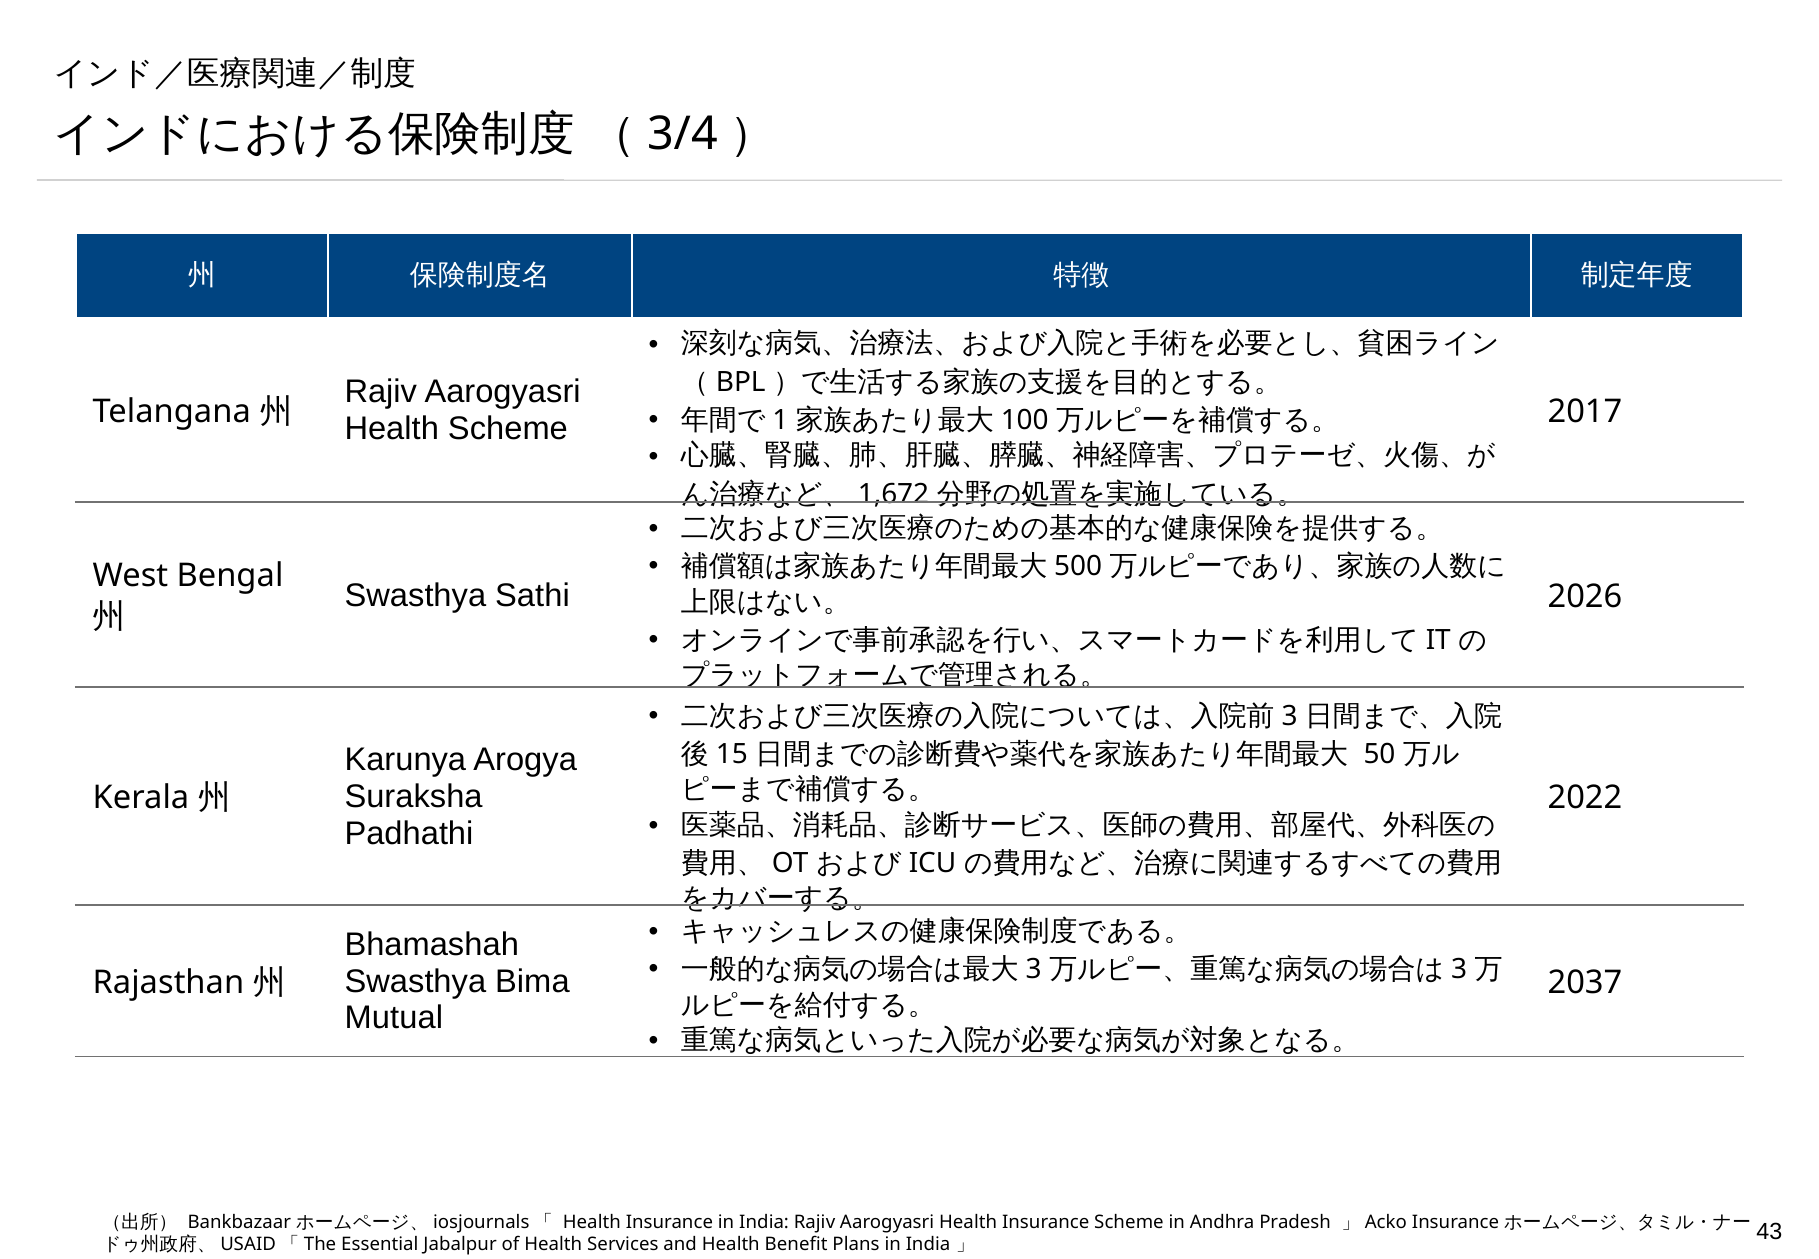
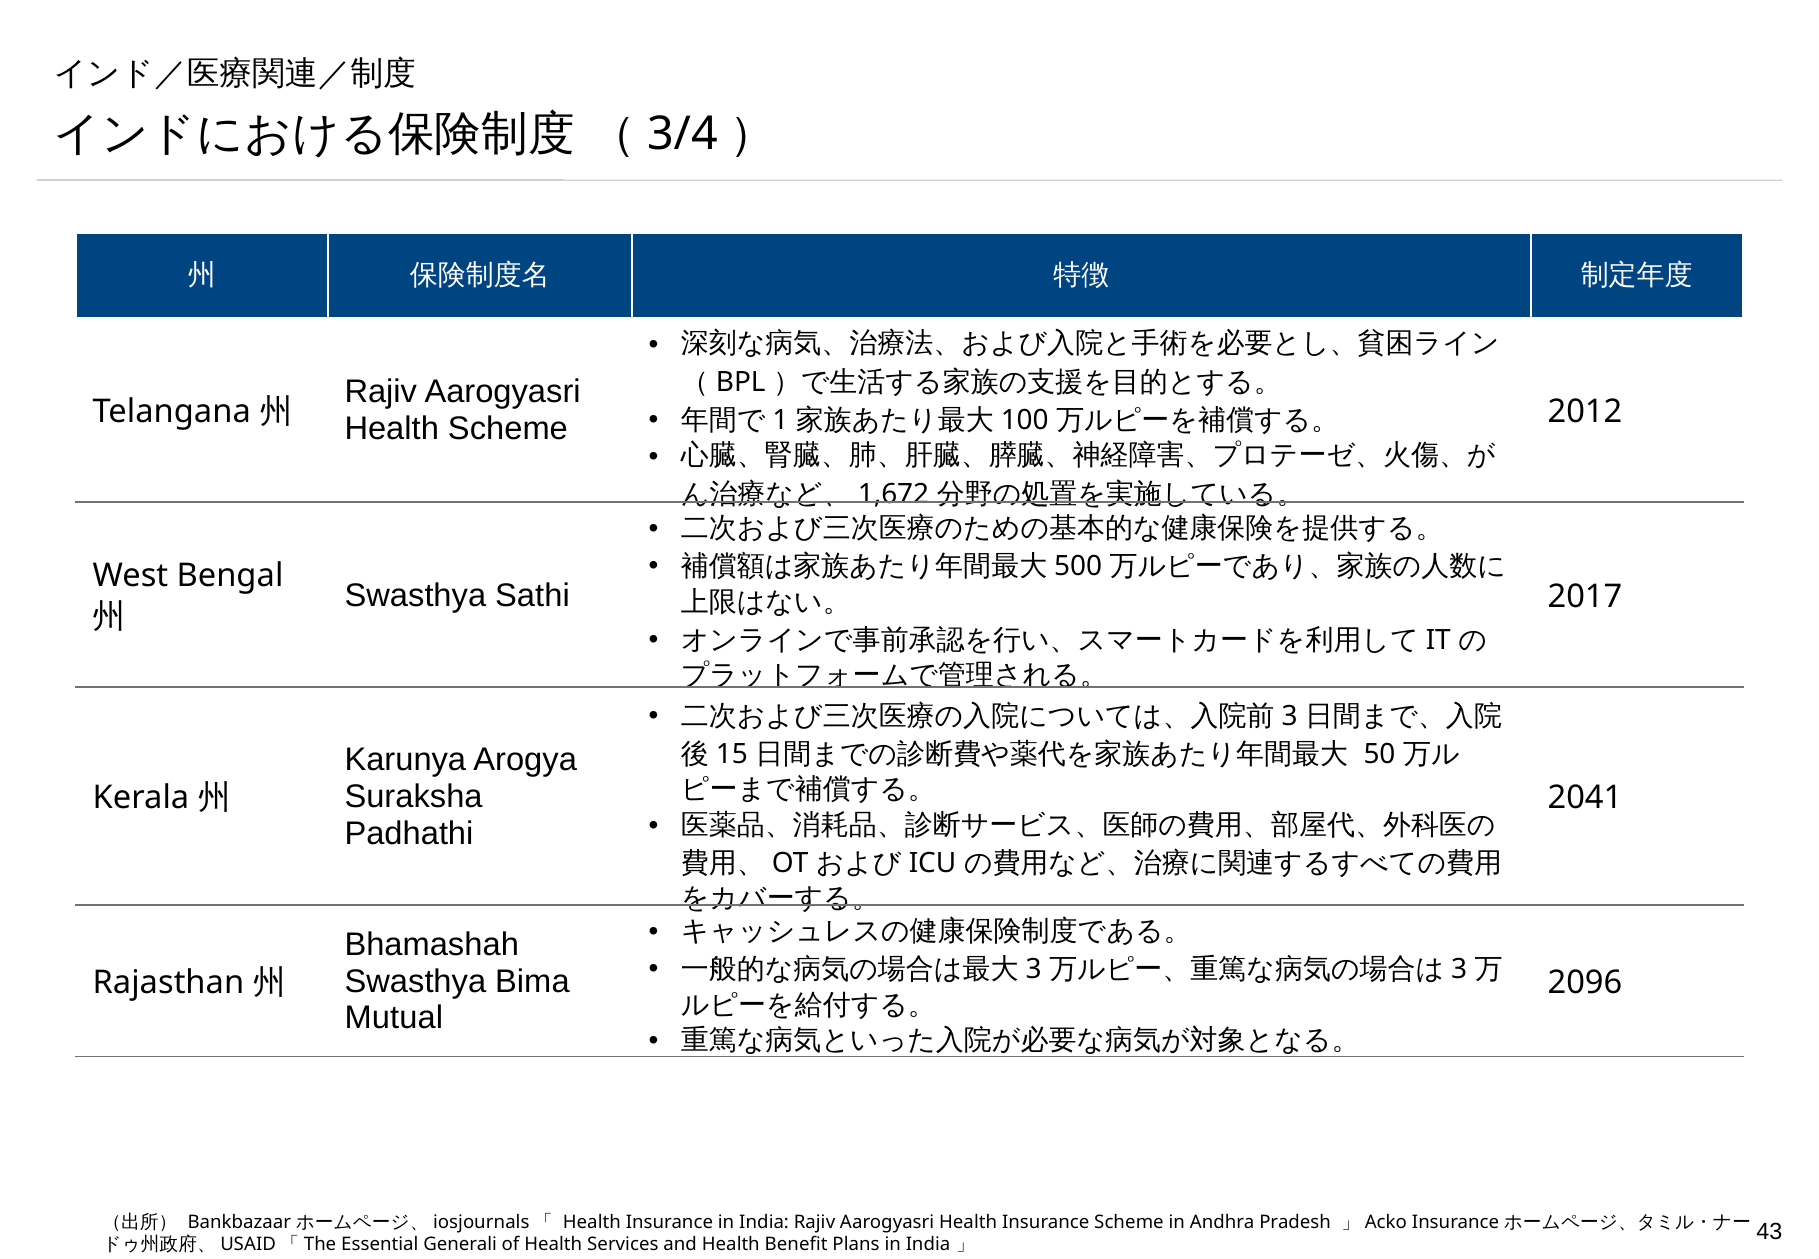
2017: 2017 -> 2012
2026: 2026 -> 2017
2022: 2022 -> 2041
2037: 2037 -> 2096
Jabalpur: Jabalpur -> Generali
